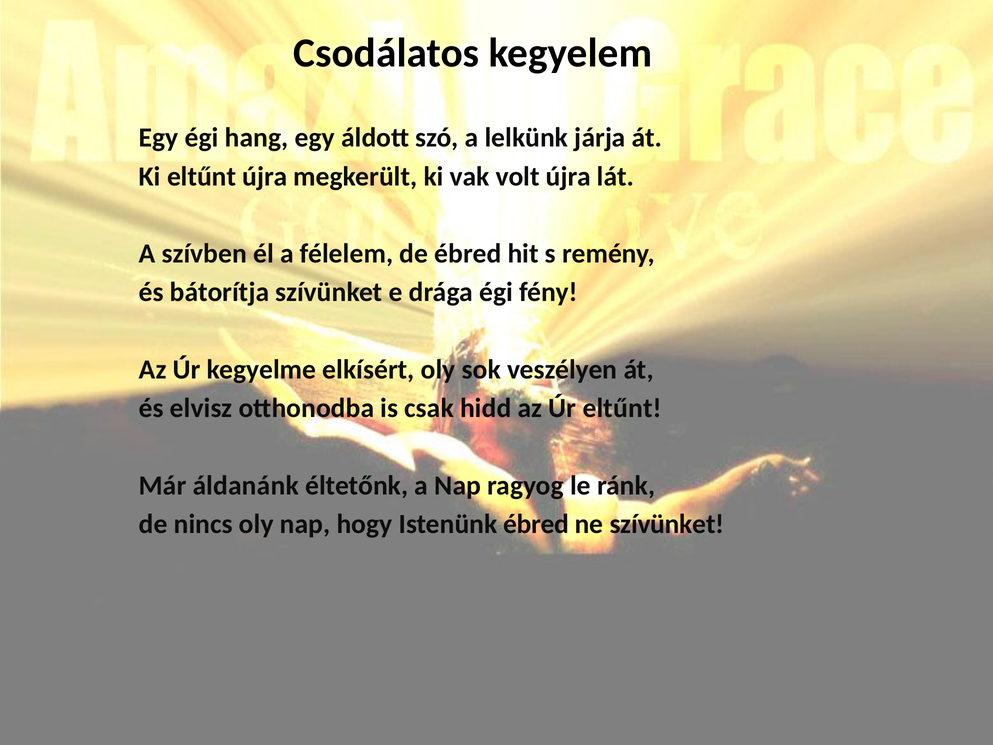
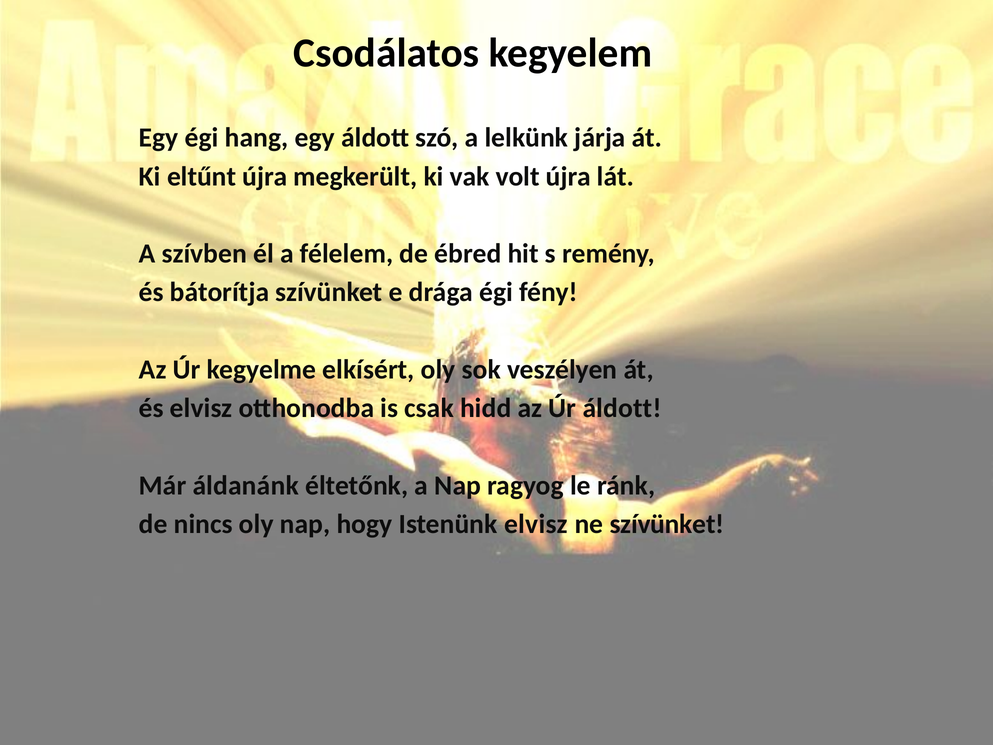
Úr eltűnt: eltűnt -> áldott
Istenünk ébred: ébred -> elvisz
